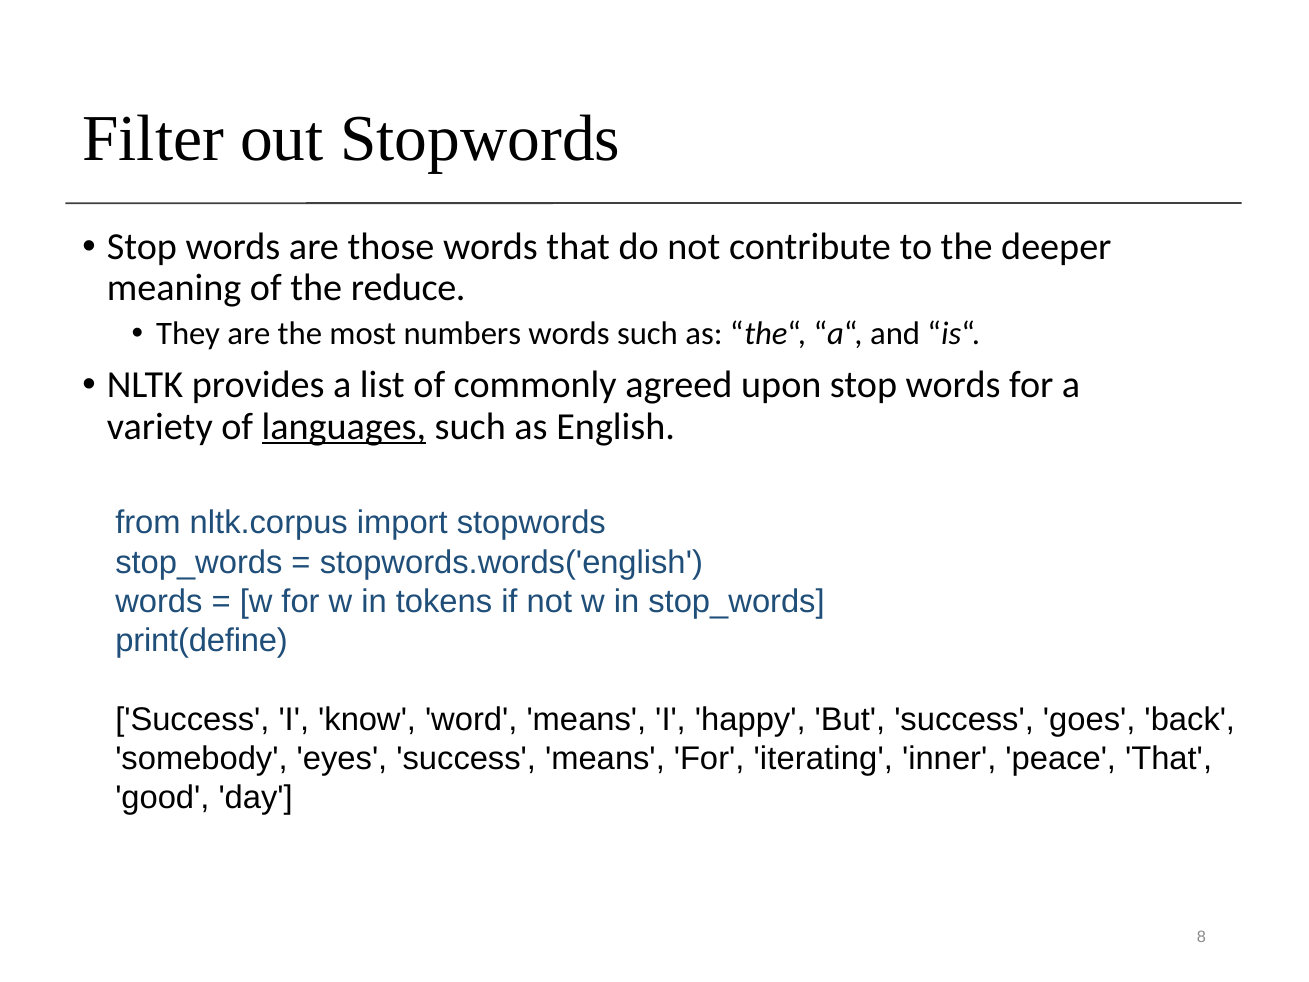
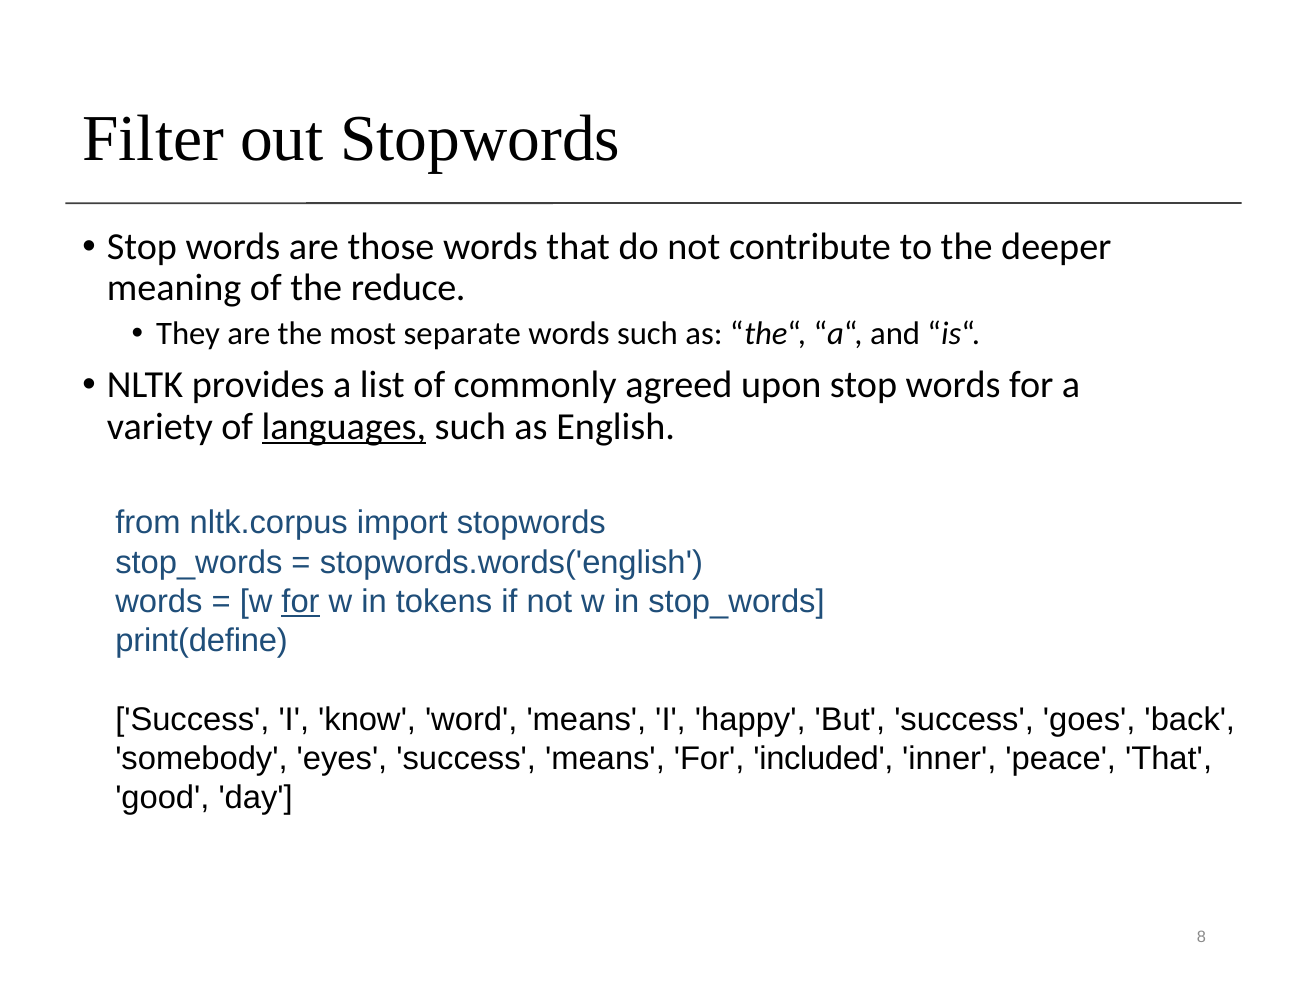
numbers: numbers -> separate
for at (301, 601) underline: none -> present
iterating: iterating -> included
